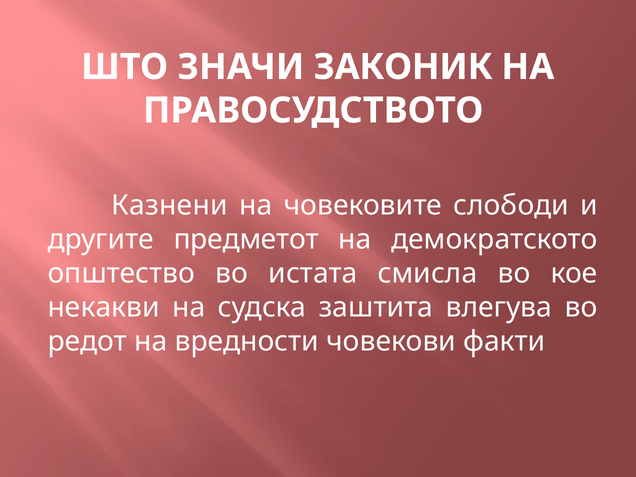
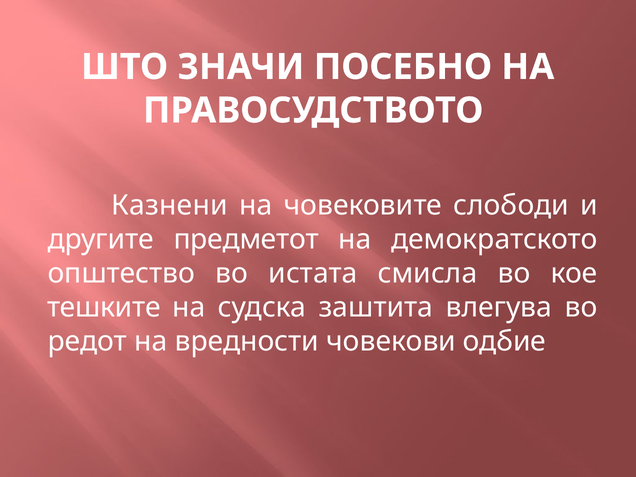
ЗАКОНИК: ЗАКОНИК -> ПОСЕБНО
некакви: некакви -> тешките
факти: факти -> одбие
